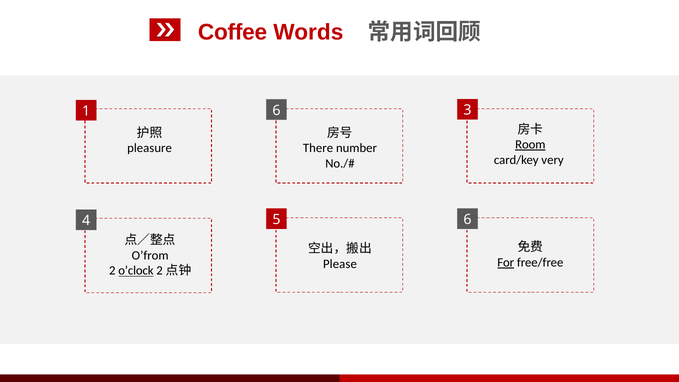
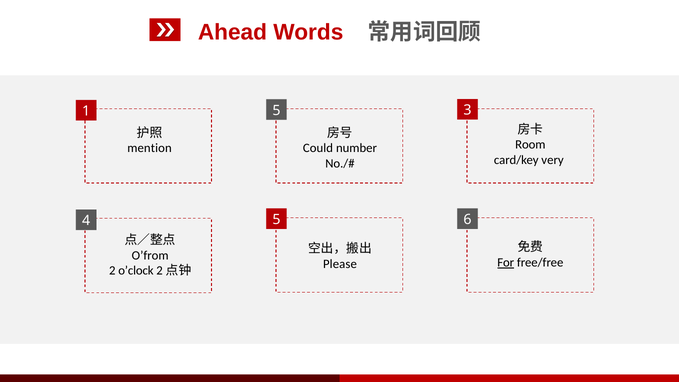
Coffee: Coffee -> Ahead
1 6: 6 -> 5
Room underline: present -> none
pleasure: pleasure -> mention
There: There -> Could
o’clock underline: present -> none
